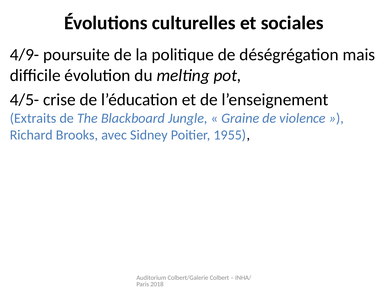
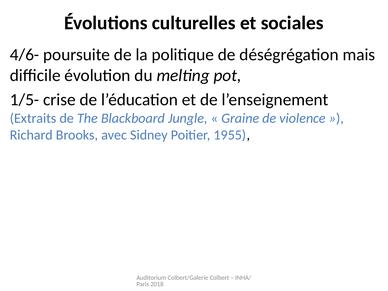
4/9-: 4/9- -> 4/6-
4/5-: 4/5- -> 1/5-
